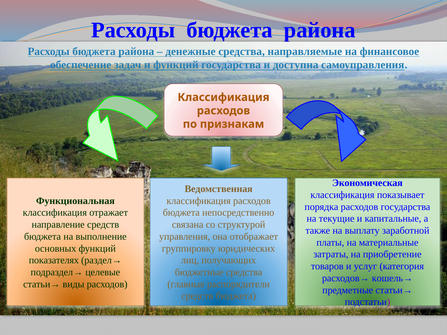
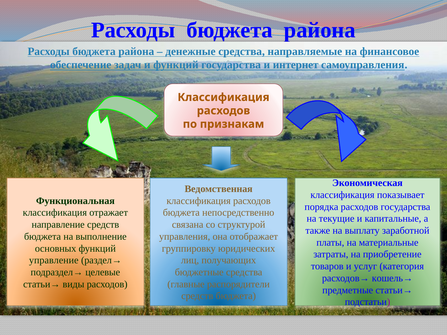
доступна: доступна -> интернет
показателях: показателях -> управление
